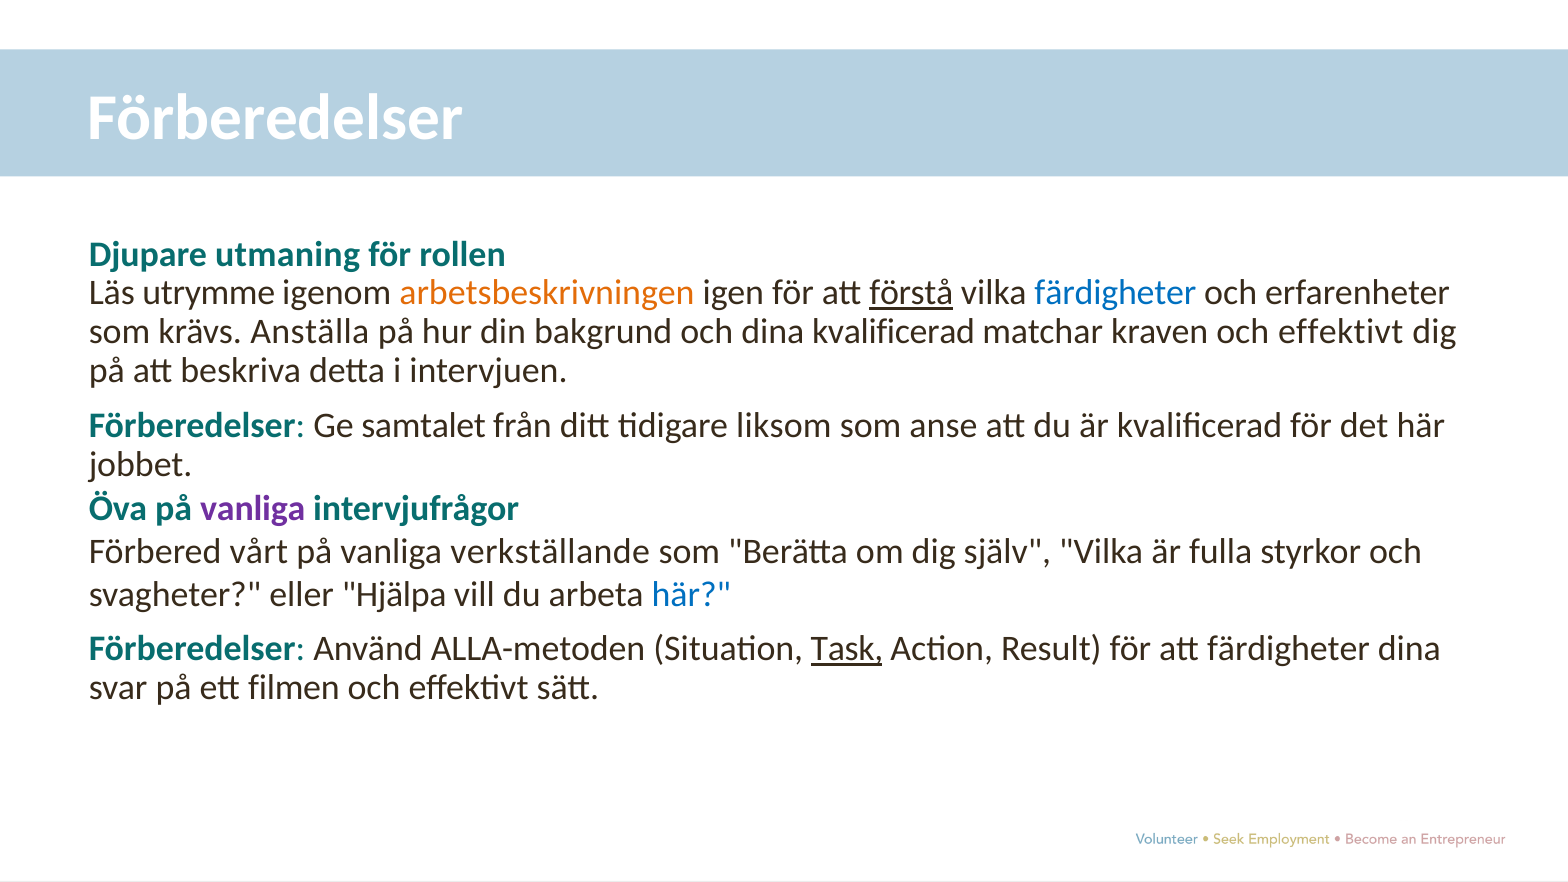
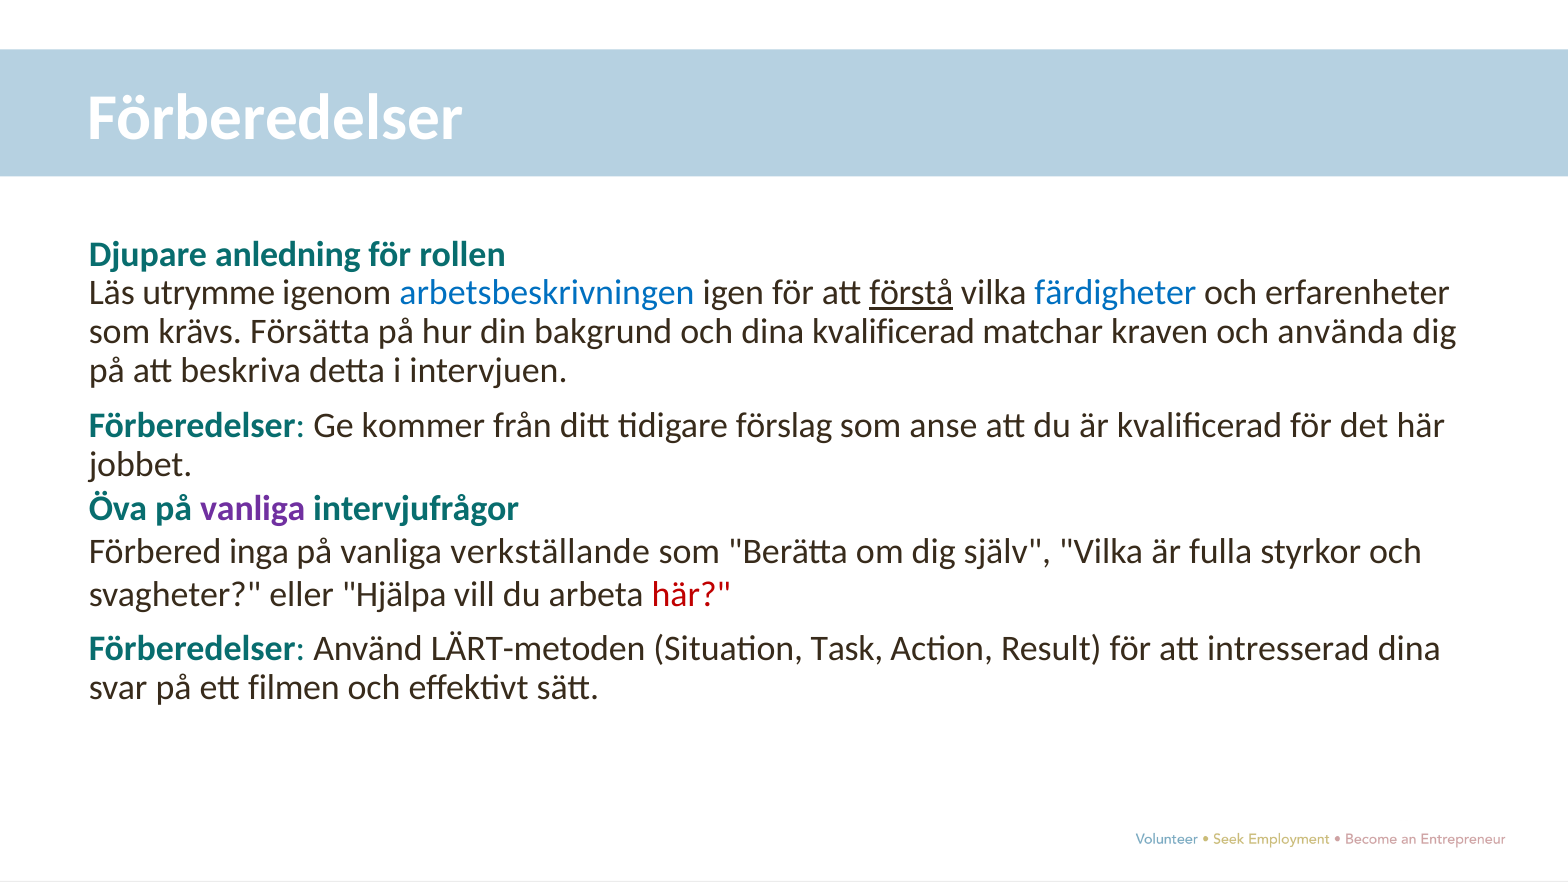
utmaning: utmaning -> anledning
arbetsbeskrivningen colour: orange -> blue
Anställa: Anställa -> Försätta
kraven och effektivt: effektivt -> använda
samtalet: samtalet -> kommer
liksom: liksom -> förslag
vårt: vårt -> inga
här at (691, 595) colour: blue -> red
ALLA-metoden: ALLA-metoden -> LÄRT-metoden
Task underline: present -> none
att färdigheter: färdigheter -> intresserad
